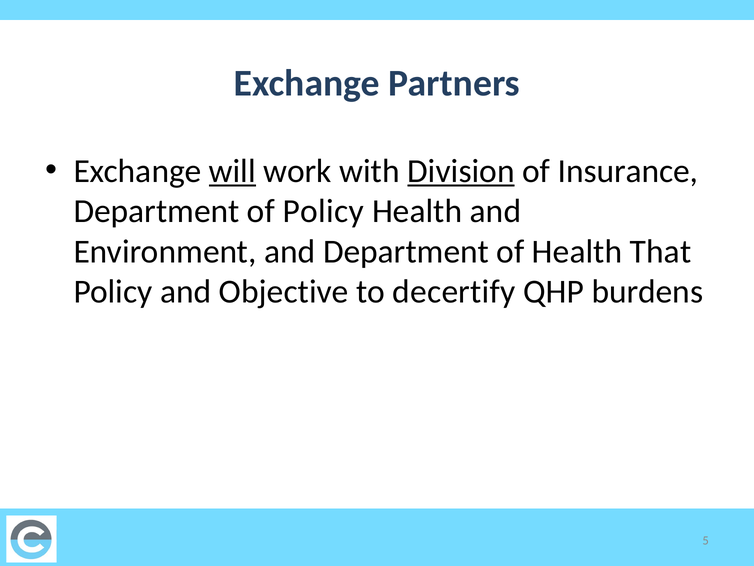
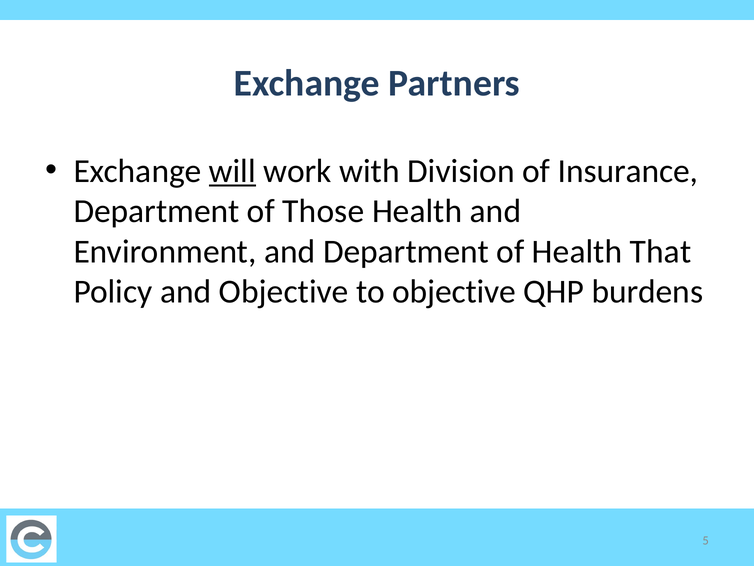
Division underline: present -> none
of Policy: Policy -> Those
to decertify: decertify -> objective
